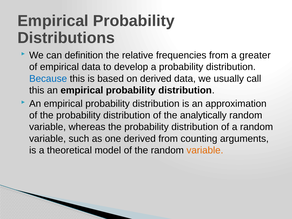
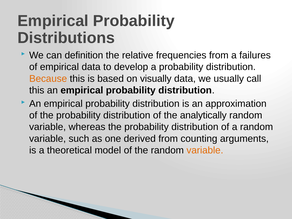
greater: greater -> failures
Because colour: blue -> orange
on derived: derived -> visually
